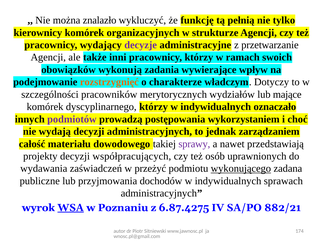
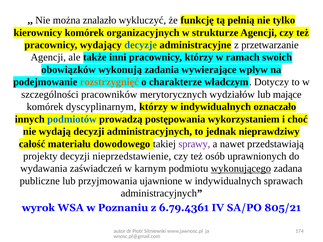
decyzje colour: purple -> blue
dyscyplinarnego: dyscyplinarnego -> dyscyplinarnym
podmiotów colour: purple -> blue
zarządzaniem: zarządzaniem -> nieprawdziwy
współpracujących: współpracujących -> nieprzedstawienie
przeżyć: przeżyć -> karnym
dochodów: dochodów -> ujawnione
WSA underline: present -> none
6.87.4275: 6.87.4275 -> 6.79.4361
882/21: 882/21 -> 805/21
